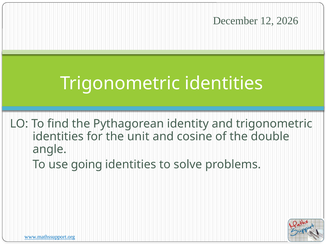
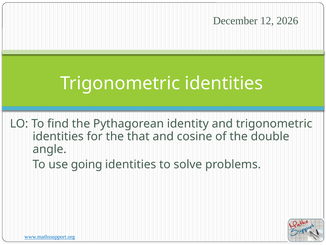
unit: unit -> that
